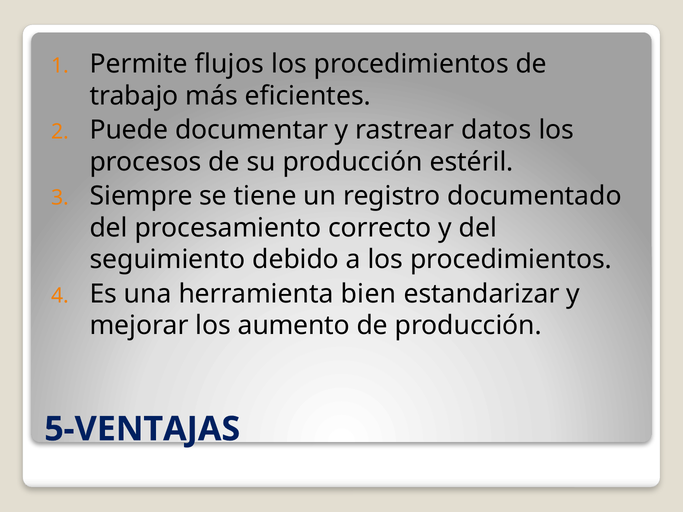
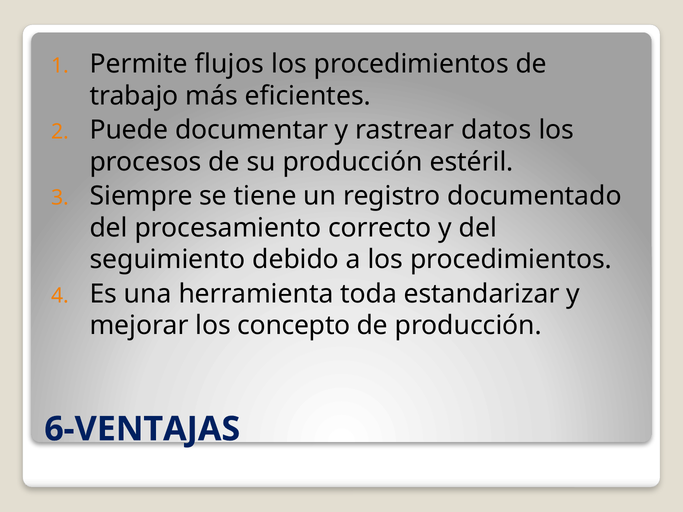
bien: bien -> toda
aumento: aumento -> concepto
5-VENTAJAS: 5-VENTAJAS -> 6-VENTAJAS
